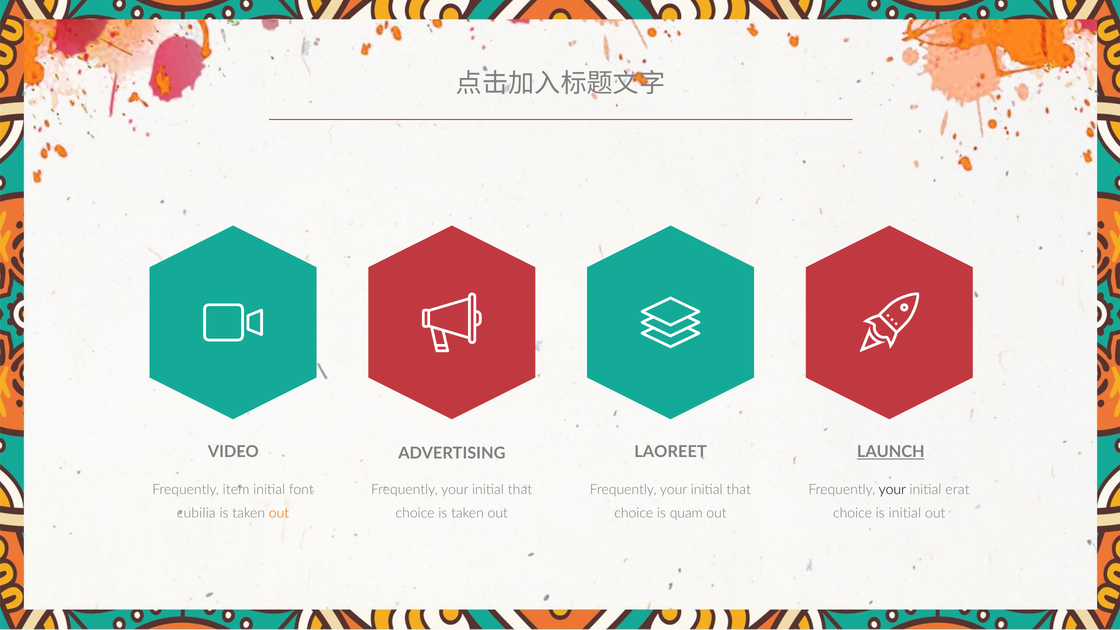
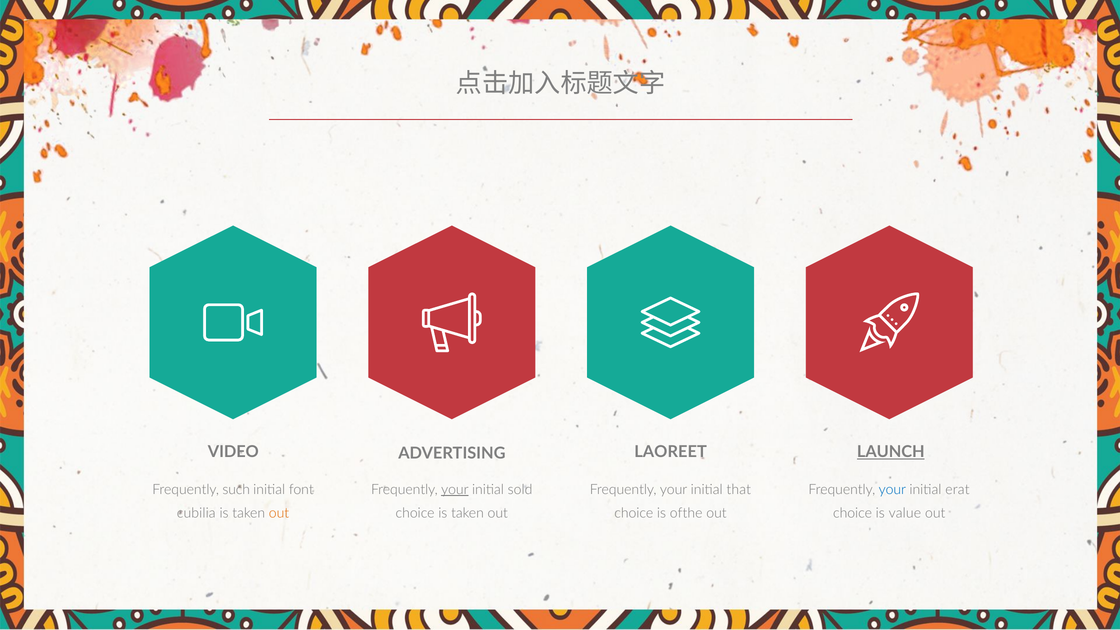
item: item -> such
your at (455, 490) underline: none -> present
that at (520, 490): that -> sold
your at (892, 490) colour: black -> blue
quam: quam -> ofthe
is initial: initial -> value
